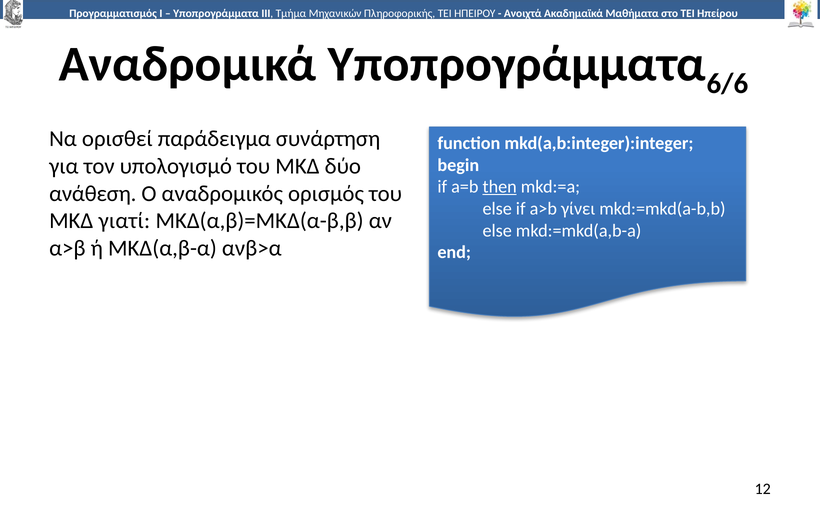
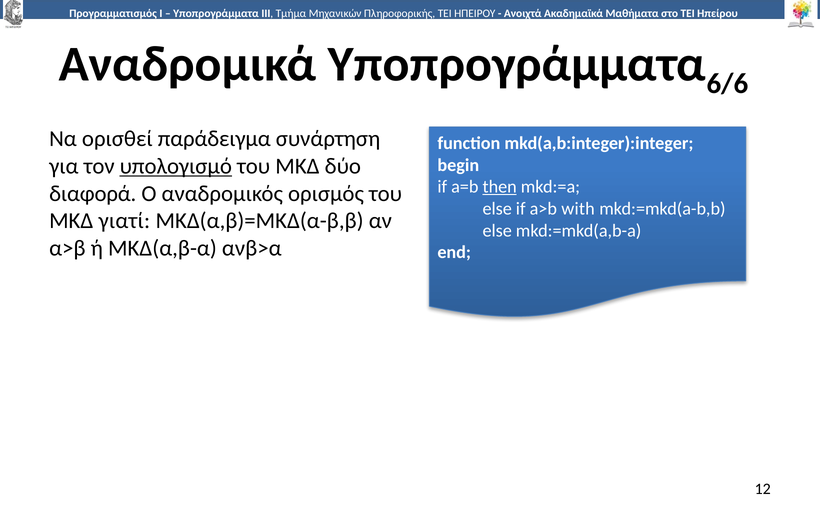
υπολογισμό underline: none -> present
ανάθεση: ανάθεση -> διαφορά
γίνει: γίνει -> with
